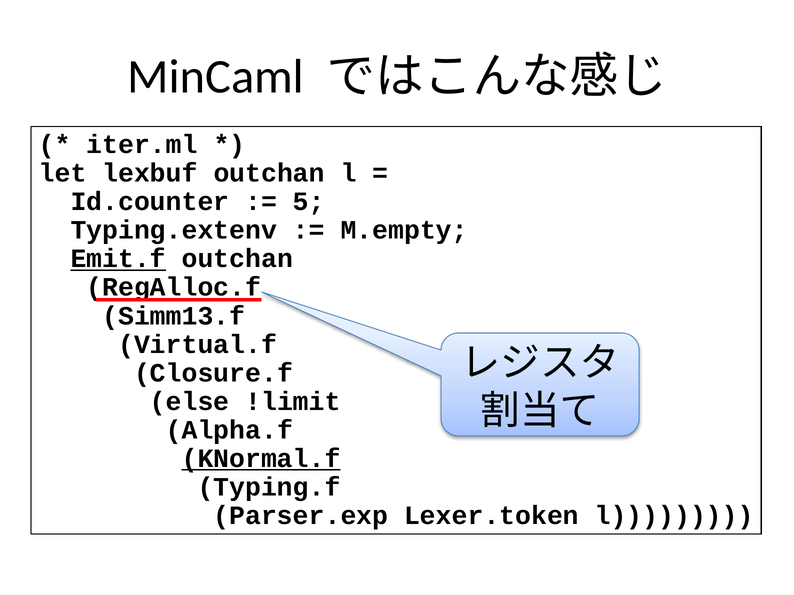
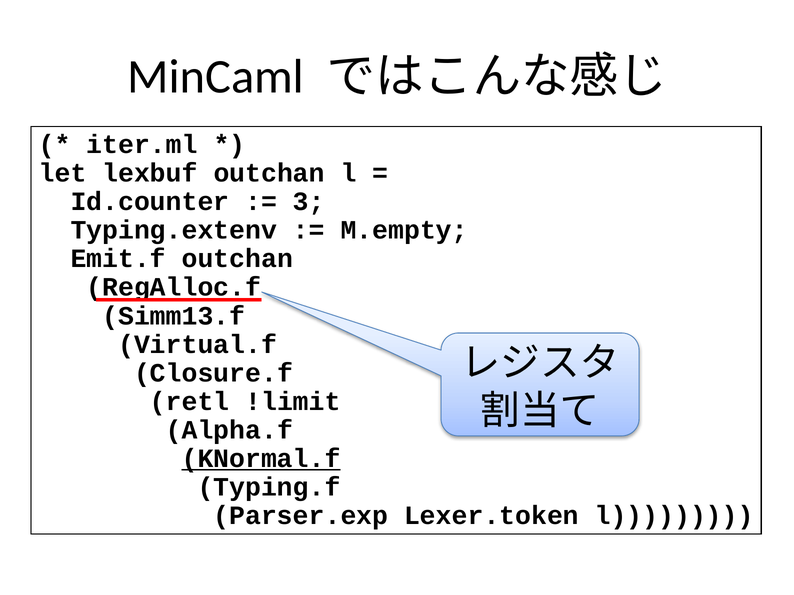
5: 5 -> 3
Emit.f underline: present -> none
else: else -> retl
